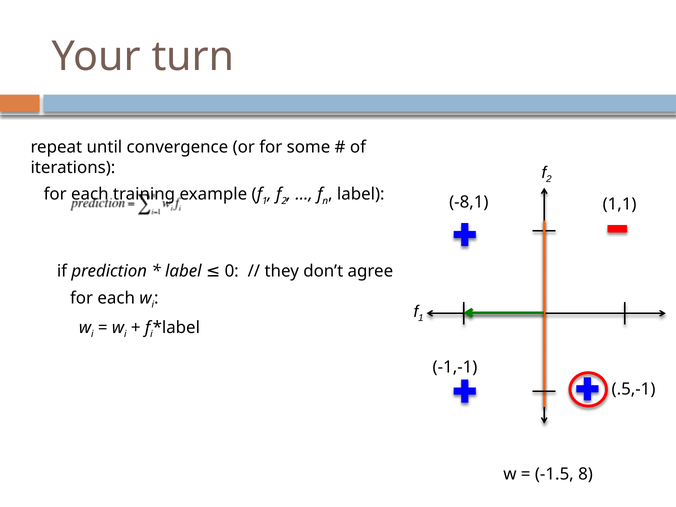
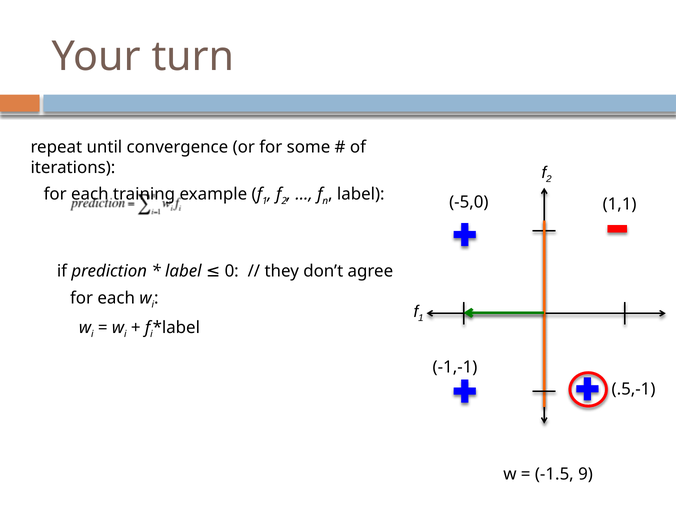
-8,1: -8,1 -> -5,0
8: 8 -> 9
